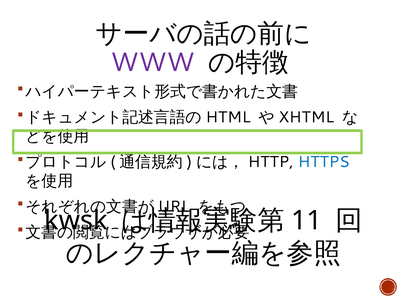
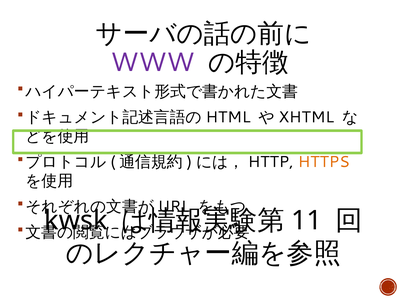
HTTPS colour: blue -> orange
